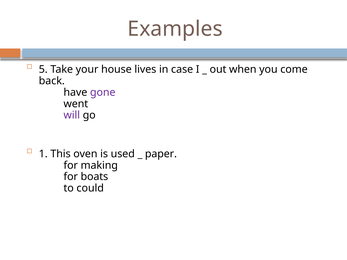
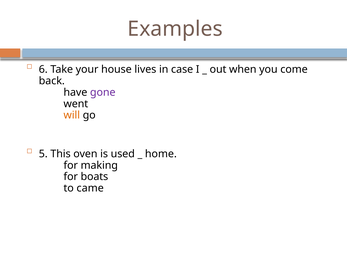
5: 5 -> 6
will colour: purple -> orange
1: 1 -> 5
paper: paper -> home
could: could -> came
